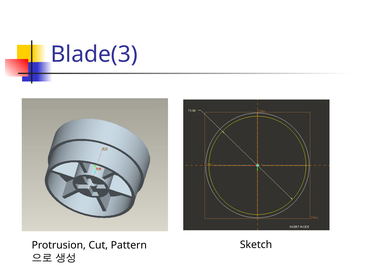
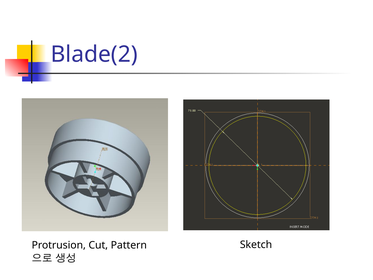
Blade(3: Blade(3 -> Blade(2
